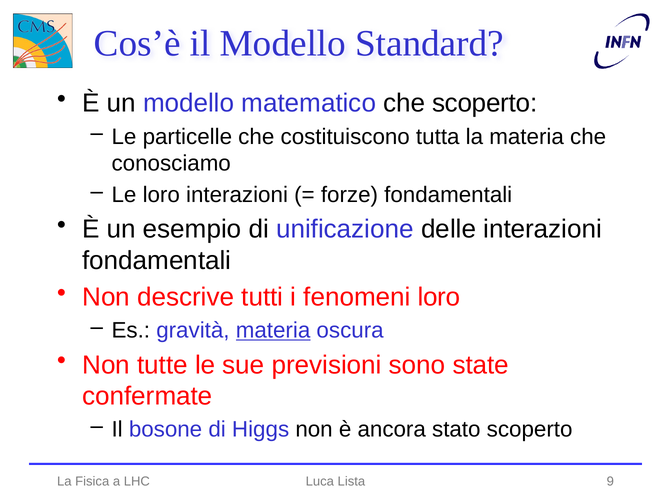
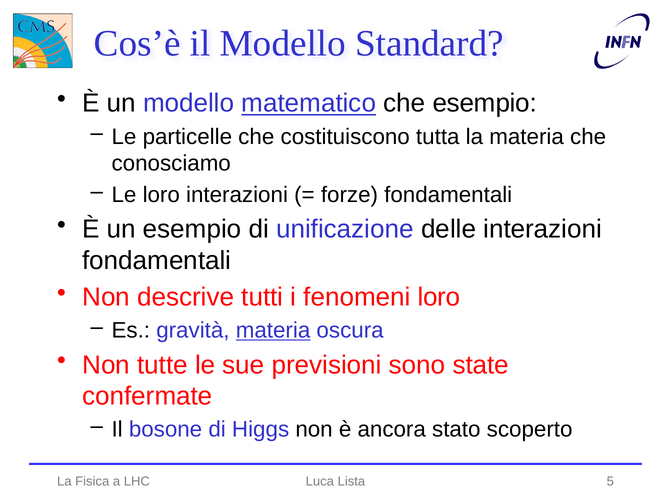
matematico underline: none -> present
che scoperto: scoperto -> esempio
9: 9 -> 5
